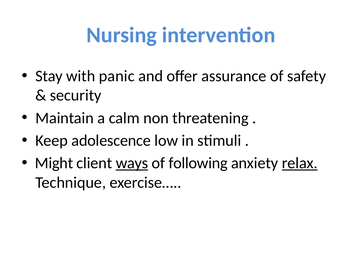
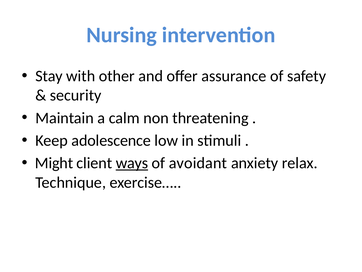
panic: panic -> other
following: following -> avoidant
relax underline: present -> none
